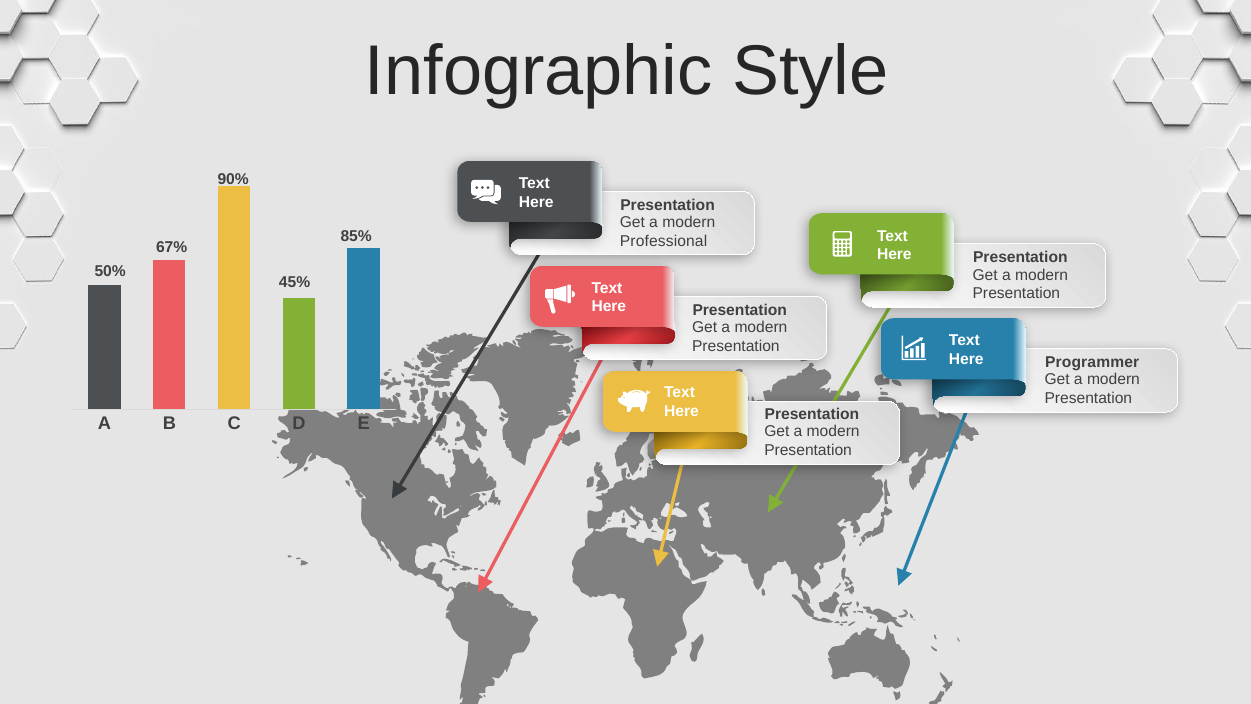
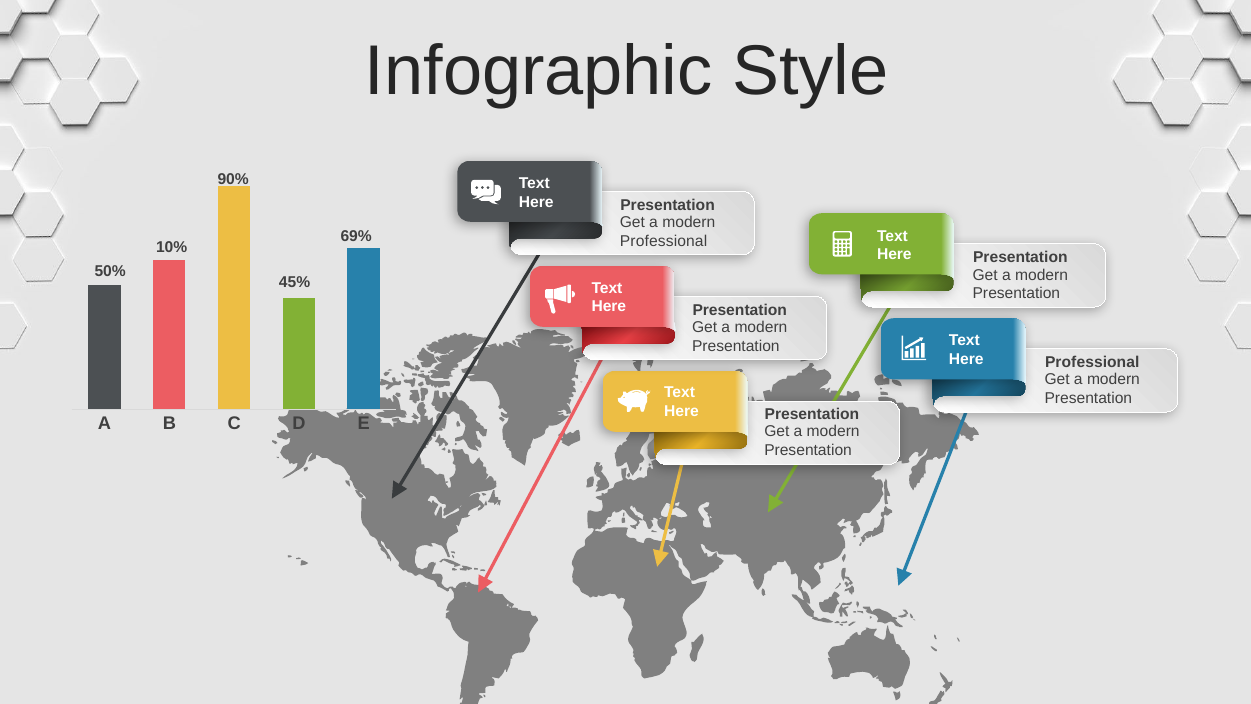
85%: 85% -> 69%
67%: 67% -> 10%
Here Programmer: Programmer -> Professional
